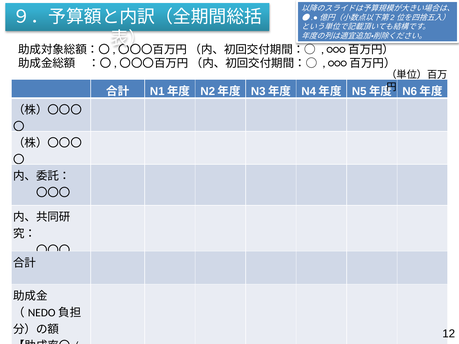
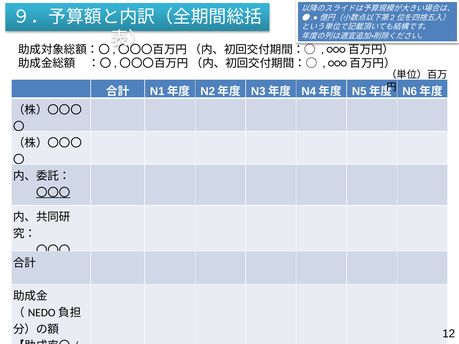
〇〇〇 at (53, 193) underline: none -> present
